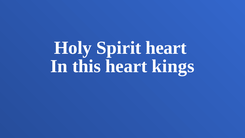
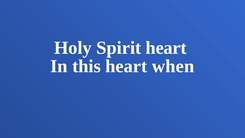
kings: kings -> when
